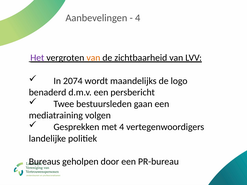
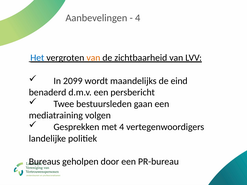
Het colour: purple -> blue
2074: 2074 -> 2099
logo: logo -> eind
